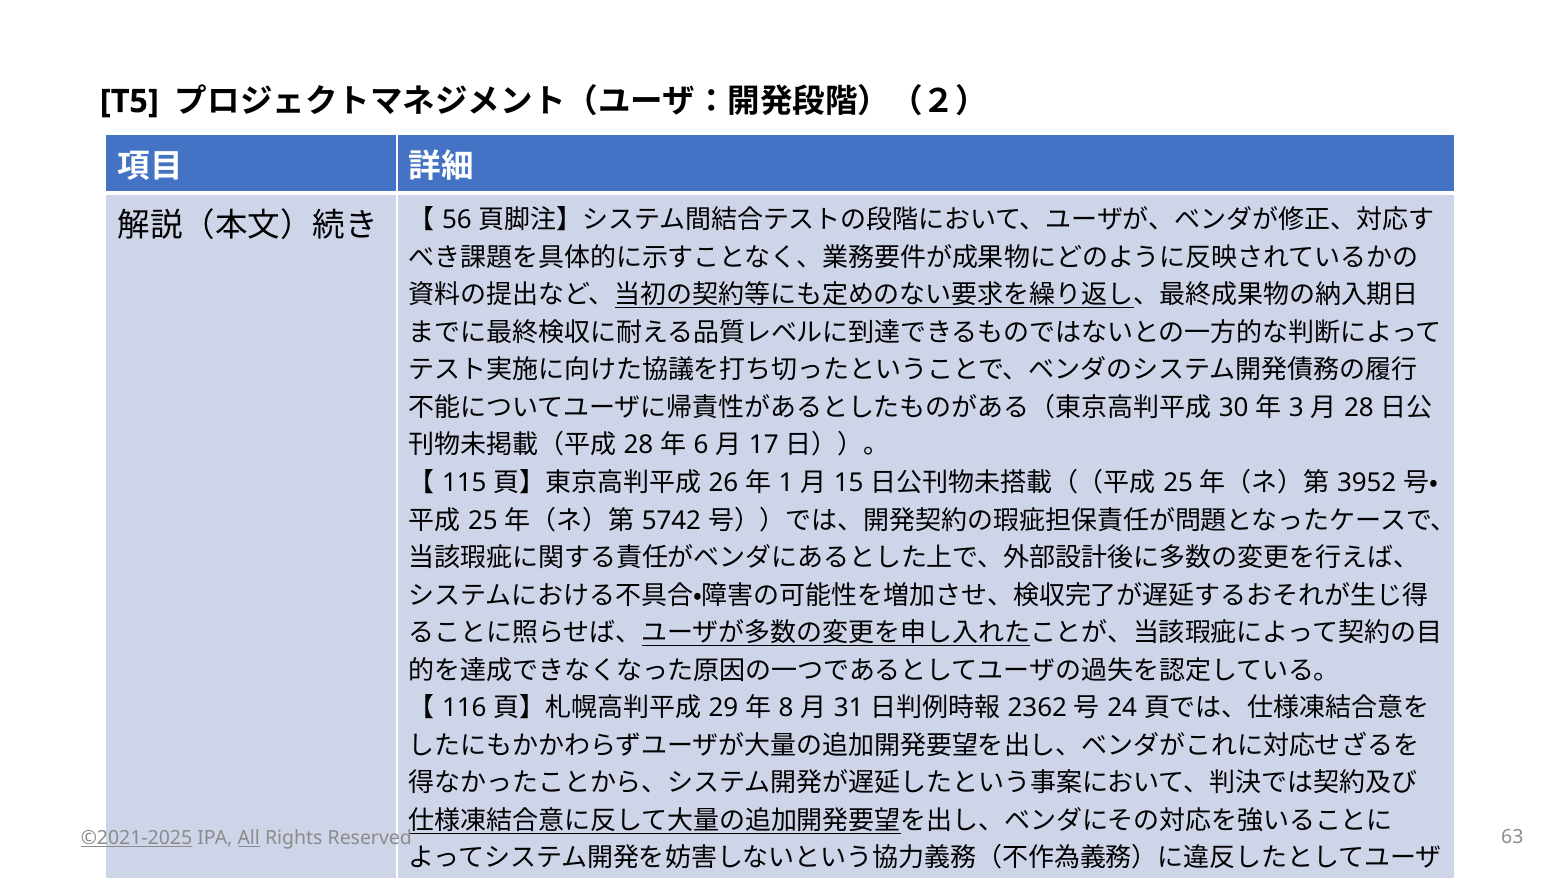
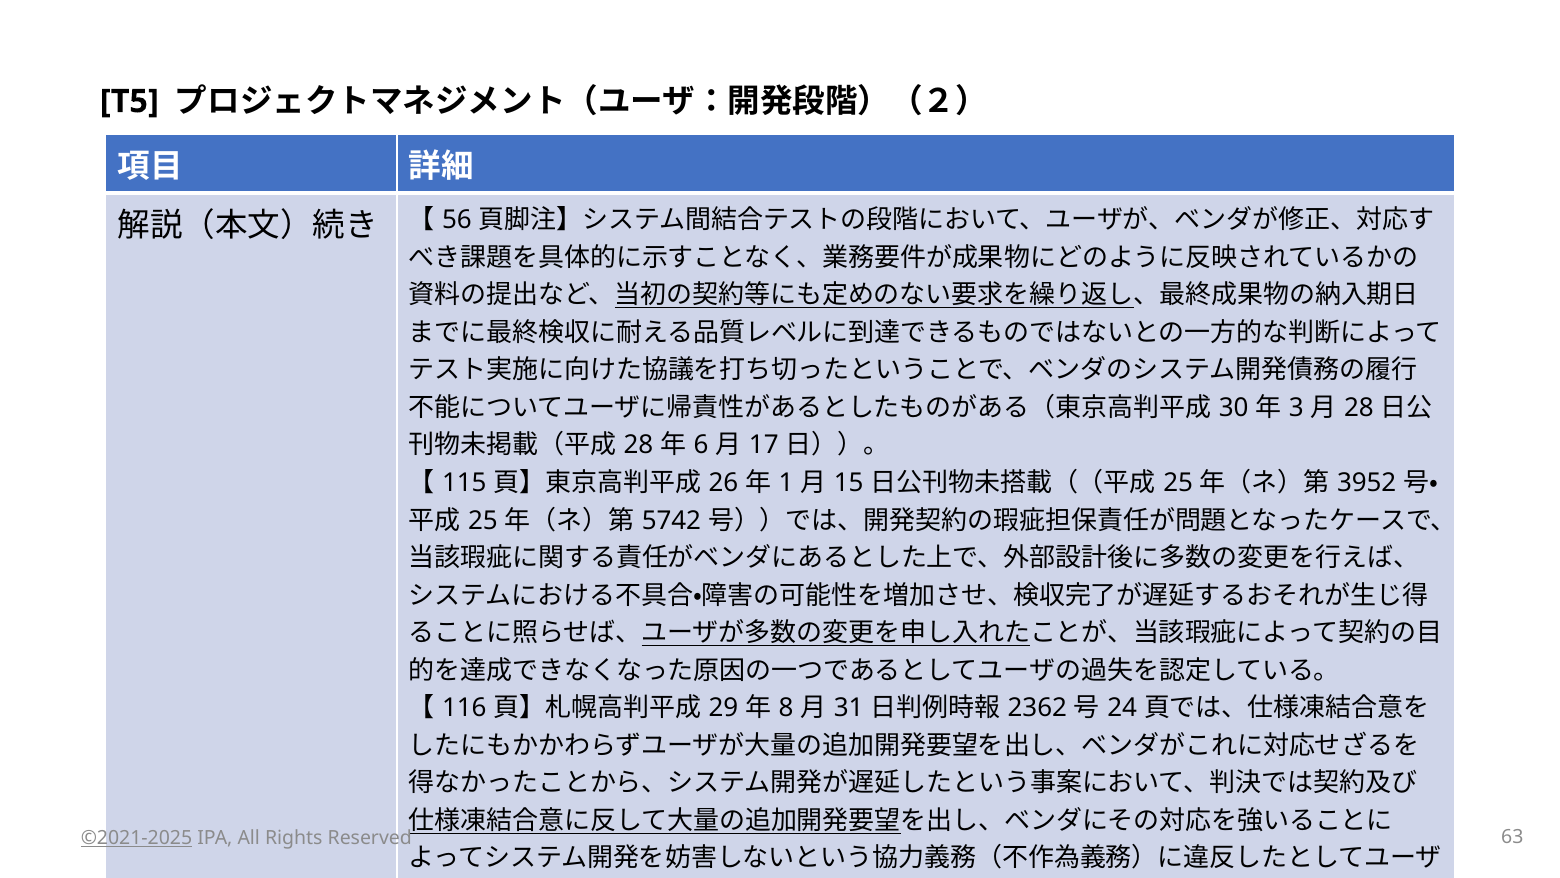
All underline: present -> none
